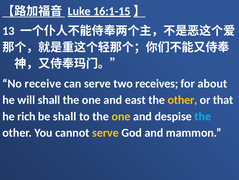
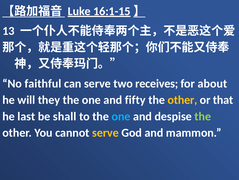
receive: receive -> faithful
will shall: shall -> they
east: east -> fifty
rich: rich -> last
one at (121, 116) colour: yellow -> light blue
the at (203, 116) colour: light blue -> light green
